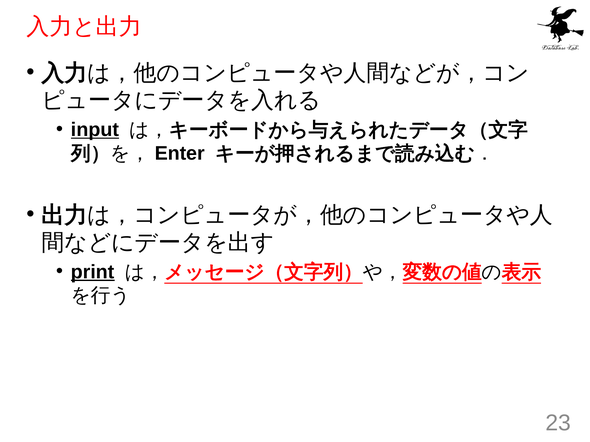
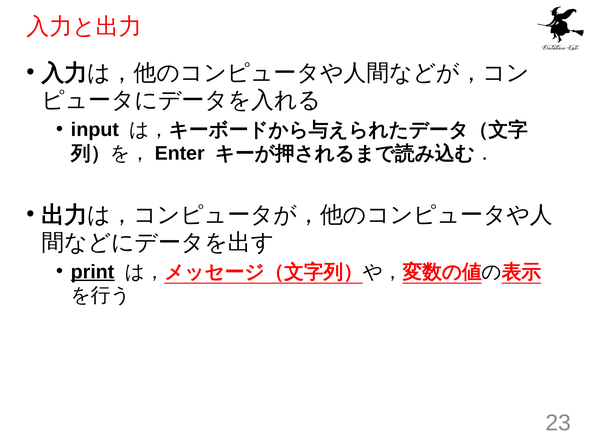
input underline: present -> none
